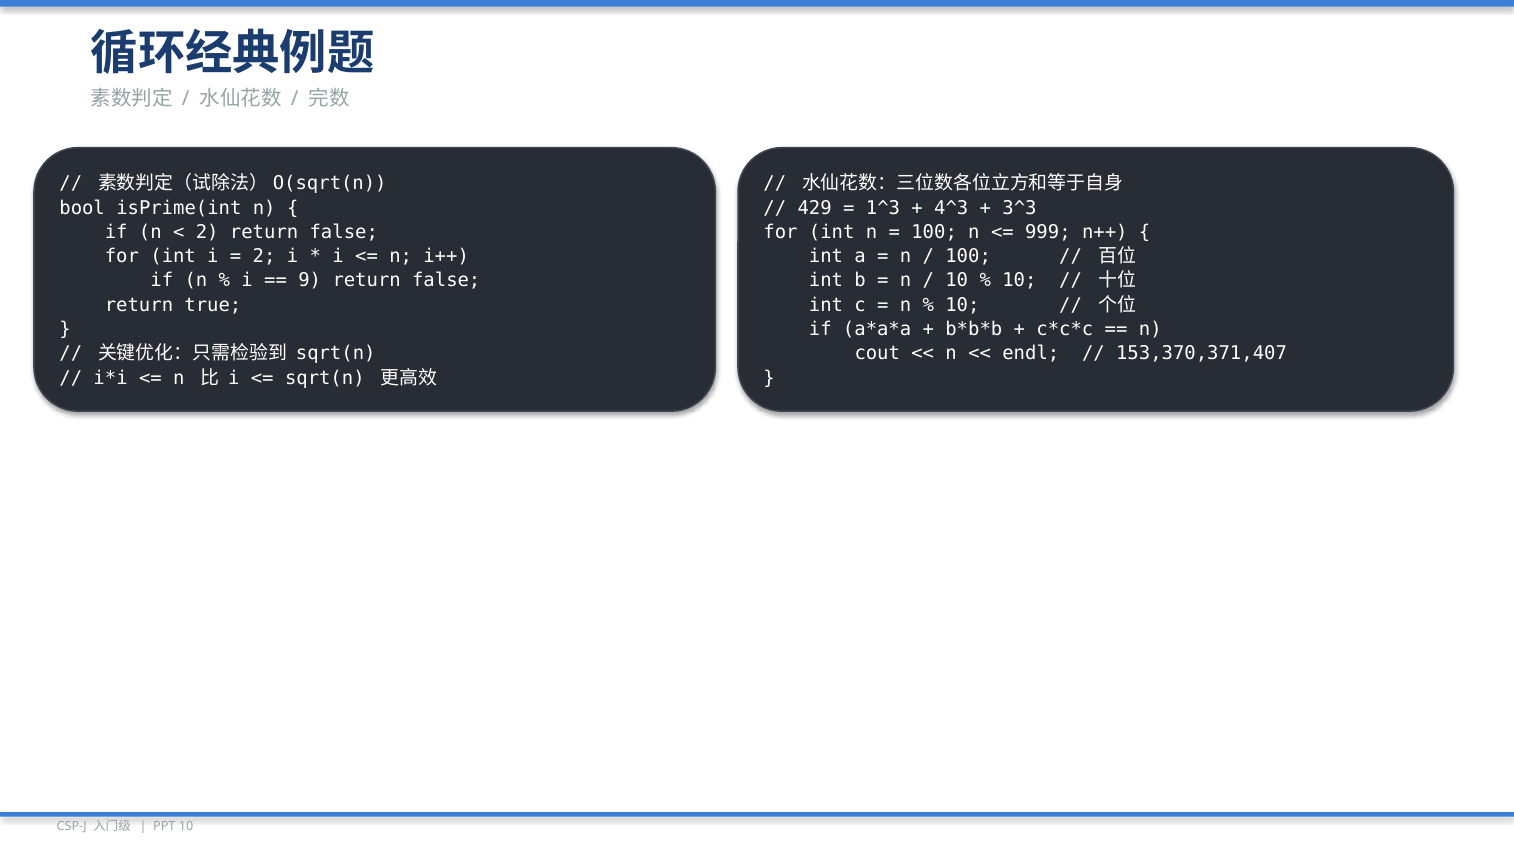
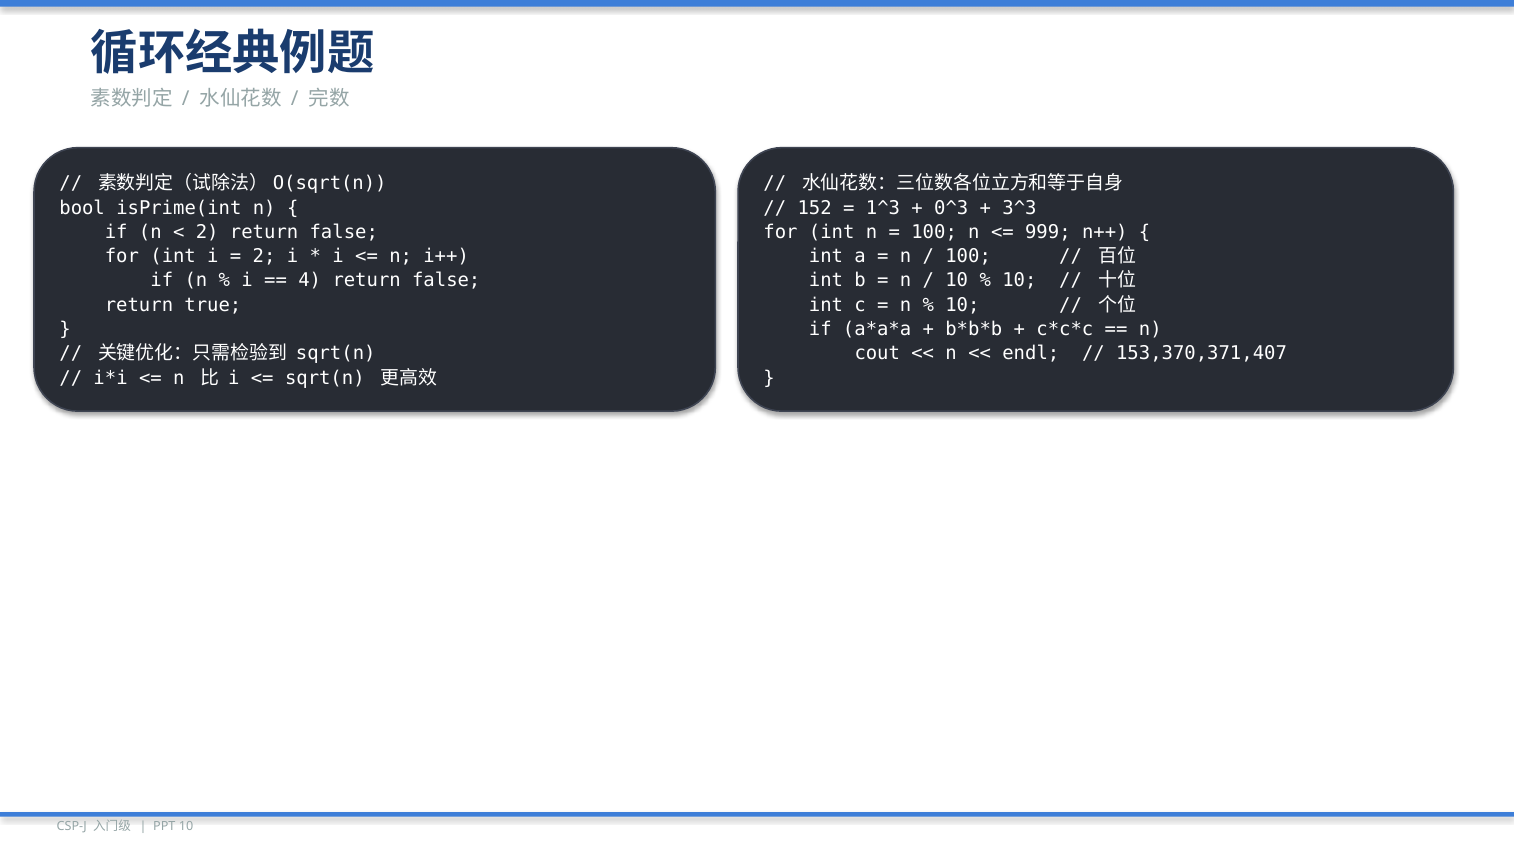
429: 429 -> 152
4^3: 4^3 -> 0^3
9: 9 -> 4
